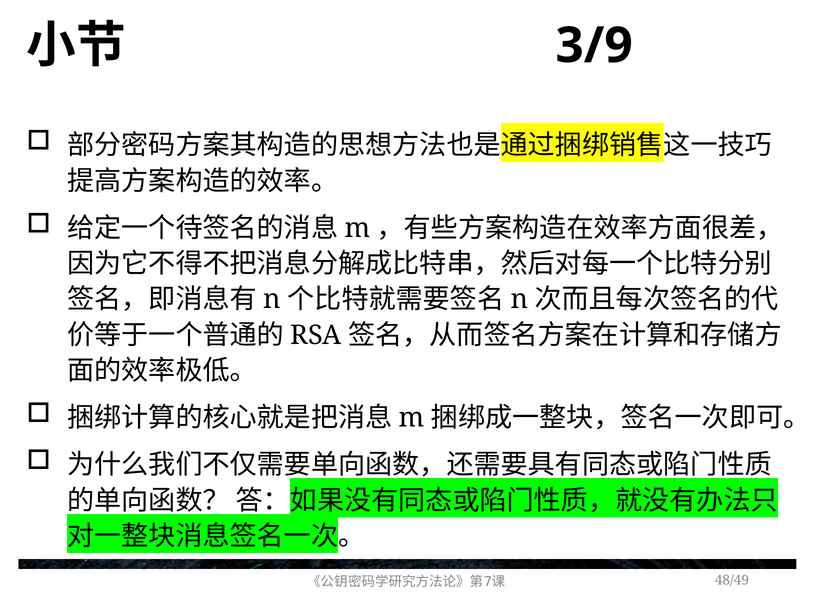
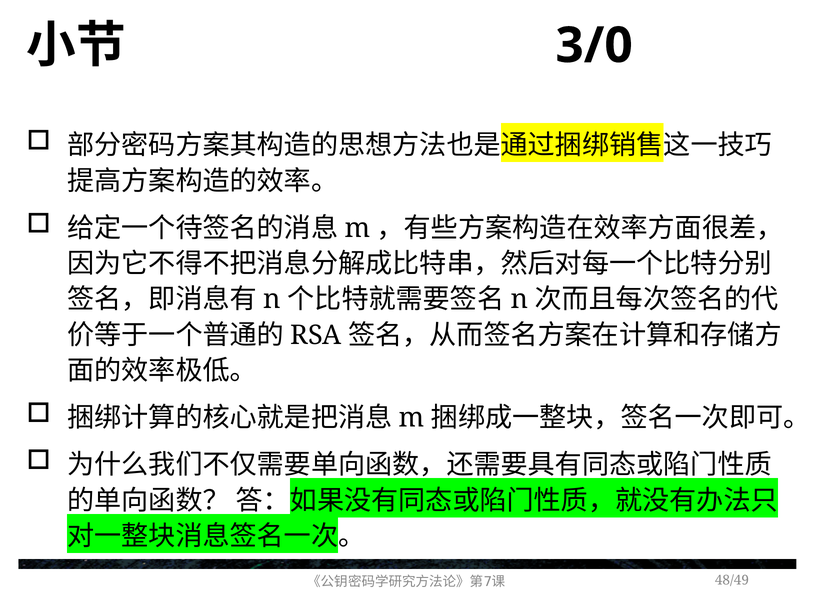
3/9: 3/9 -> 3/0
